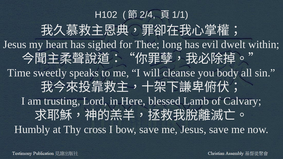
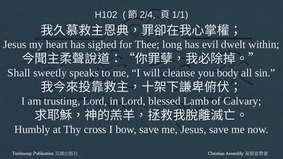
Time: Time -> Shall
in Here: Here -> Lord
